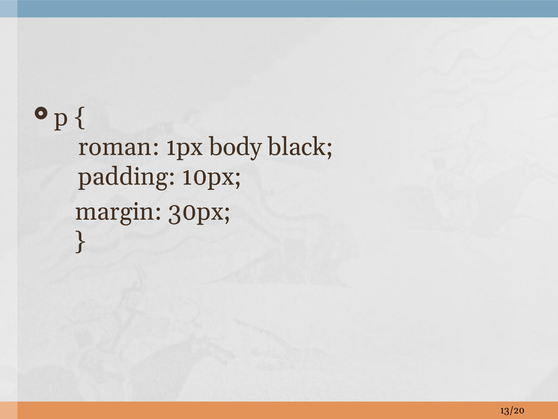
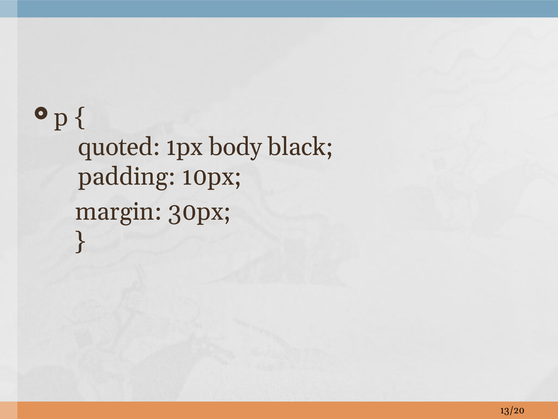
roman: roman -> quoted
